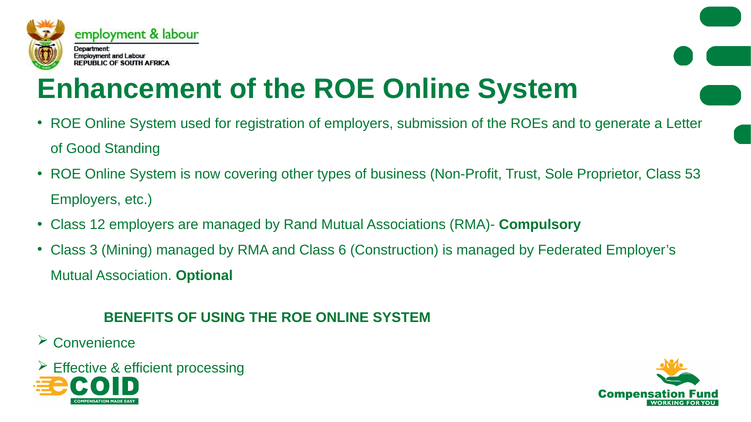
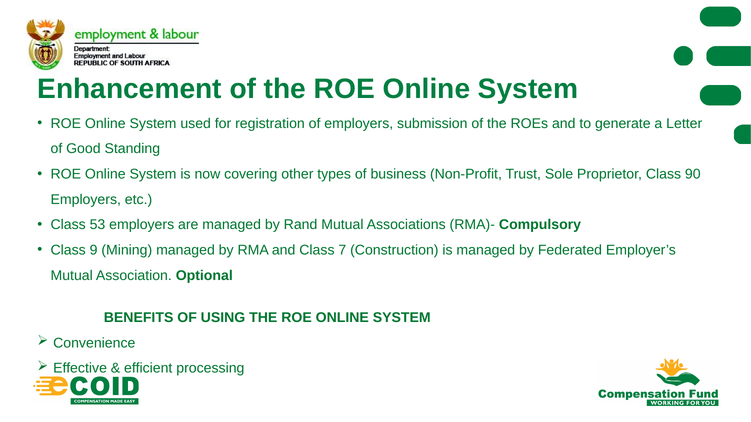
53: 53 -> 90
12: 12 -> 53
3: 3 -> 9
6: 6 -> 7
